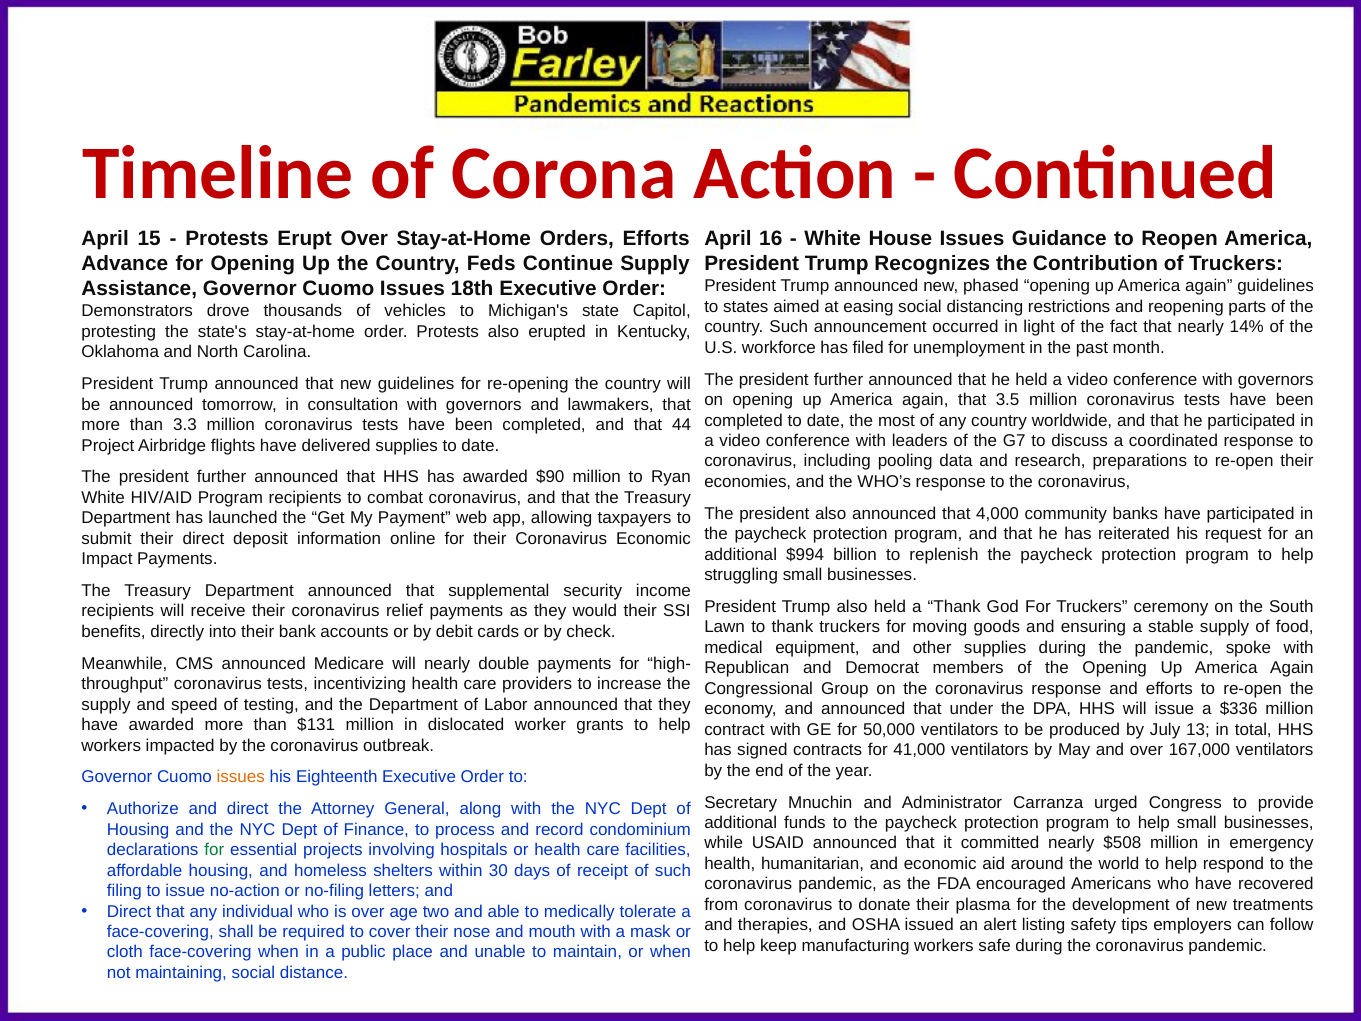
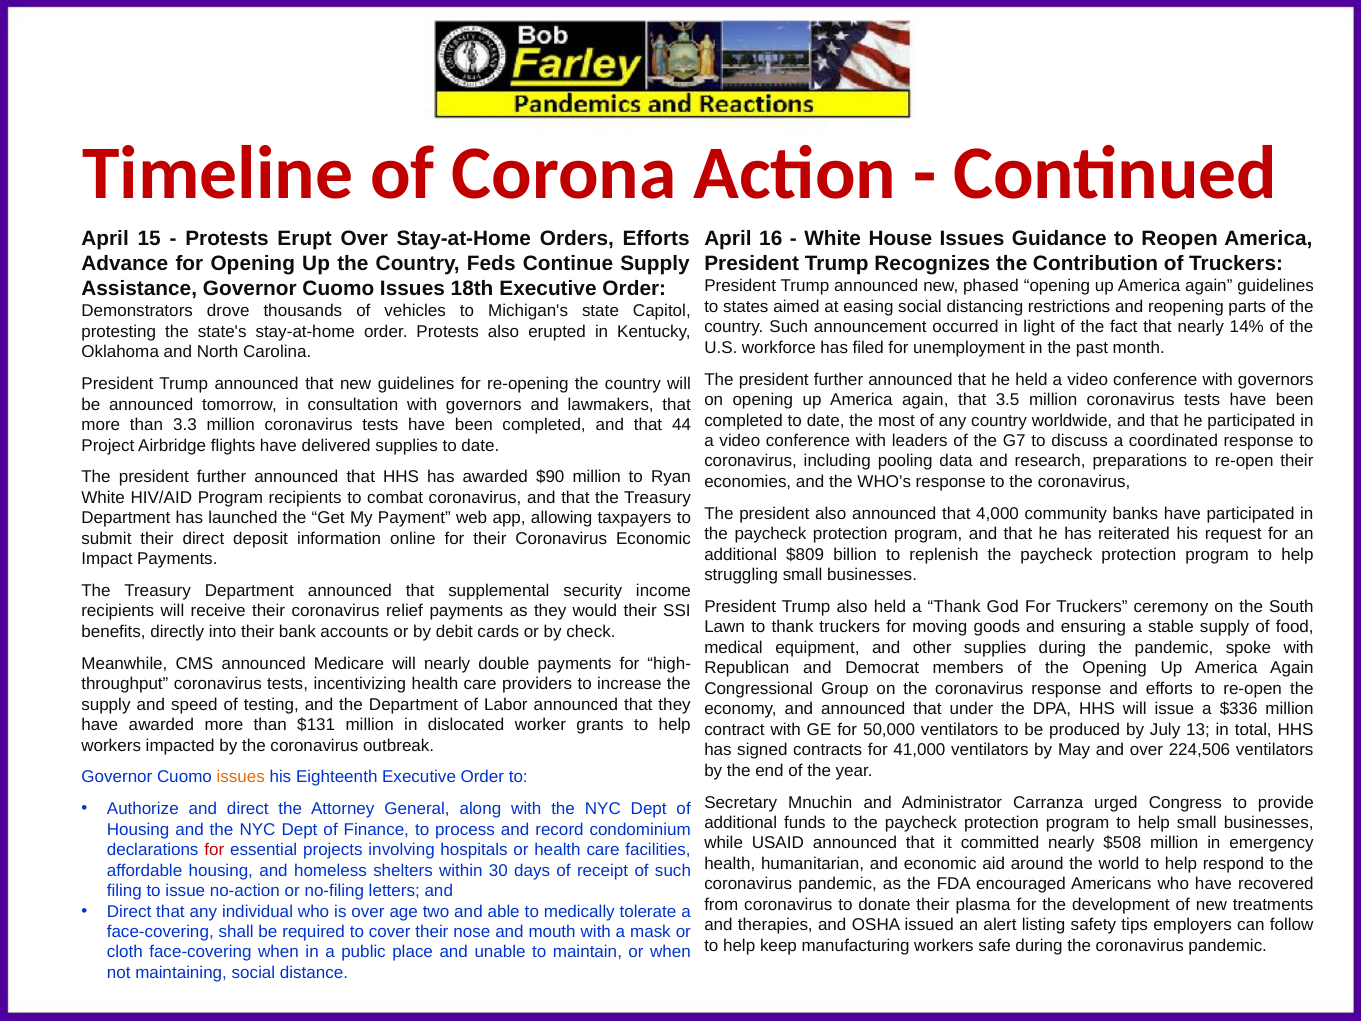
$994: $994 -> $809
167,000: 167,000 -> 224,506
for at (214, 850) colour: green -> red
